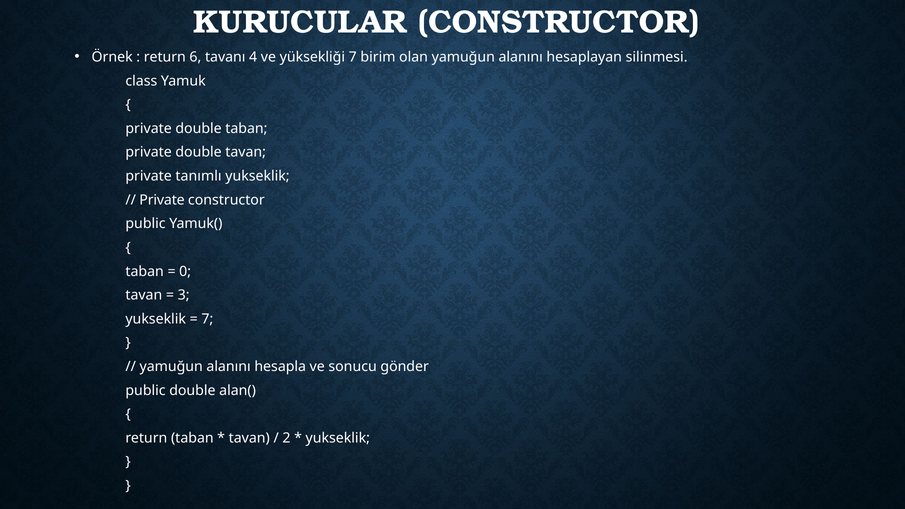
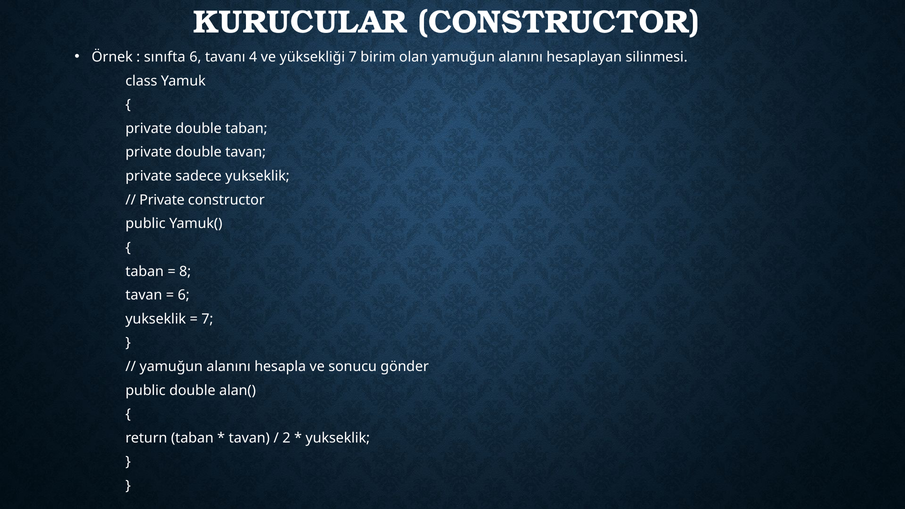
return at (165, 57): return -> sınıfta
tanımlı: tanımlı -> sadece
0: 0 -> 8
3 at (184, 295): 3 -> 6
